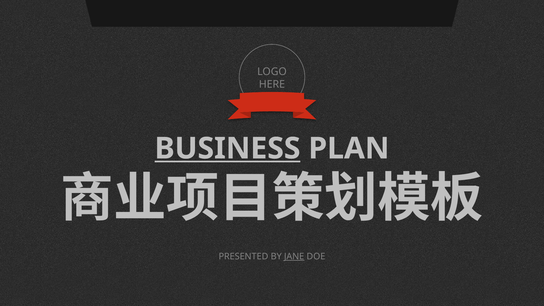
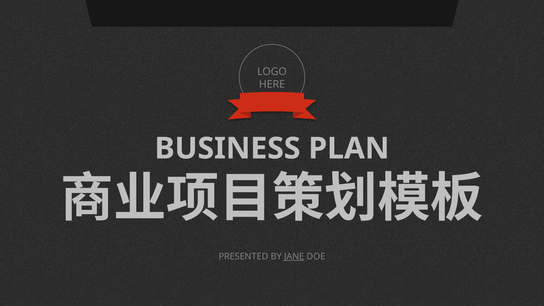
BUSINESS underline: present -> none
